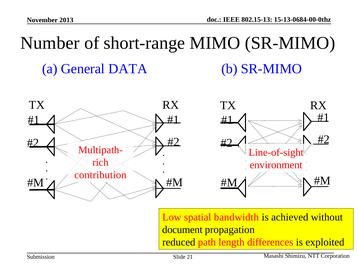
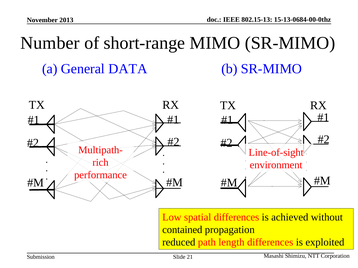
contribution: contribution -> performance
spatial bandwidth: bandwidth -> differences
document: document -> contained
